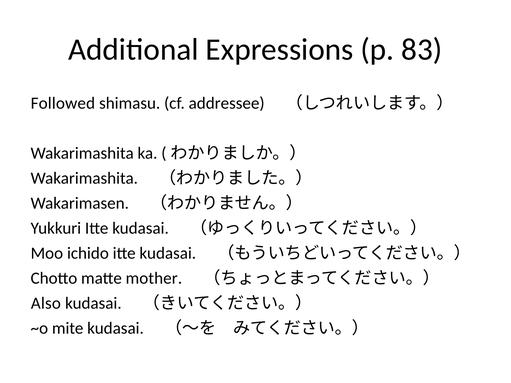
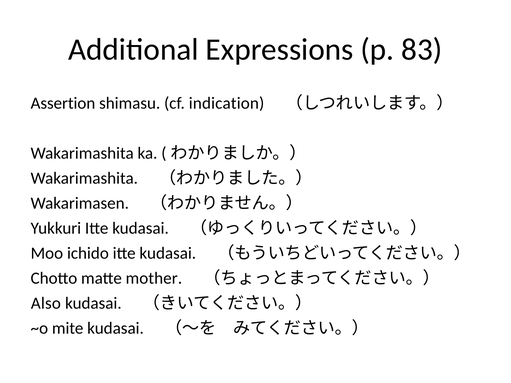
Followed: Followed -> Assertion
addressee: addressee -> indication
